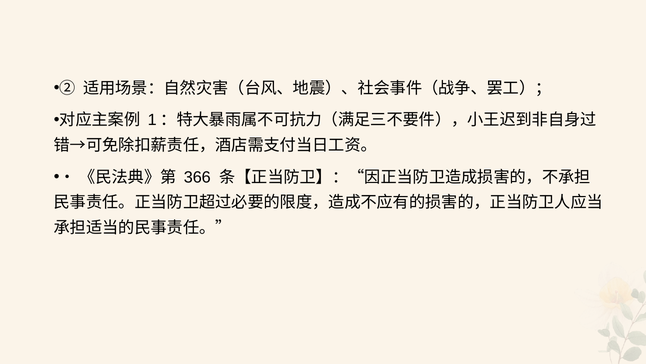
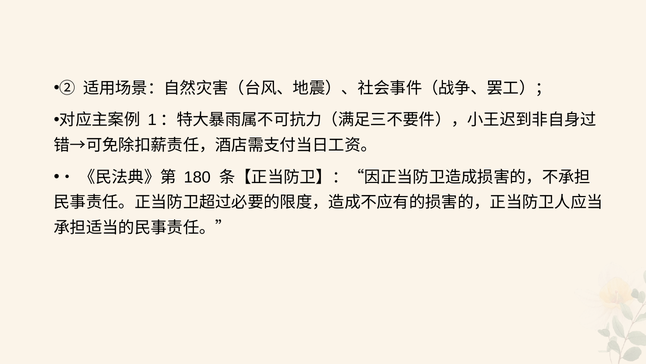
366: 366 -> 180
